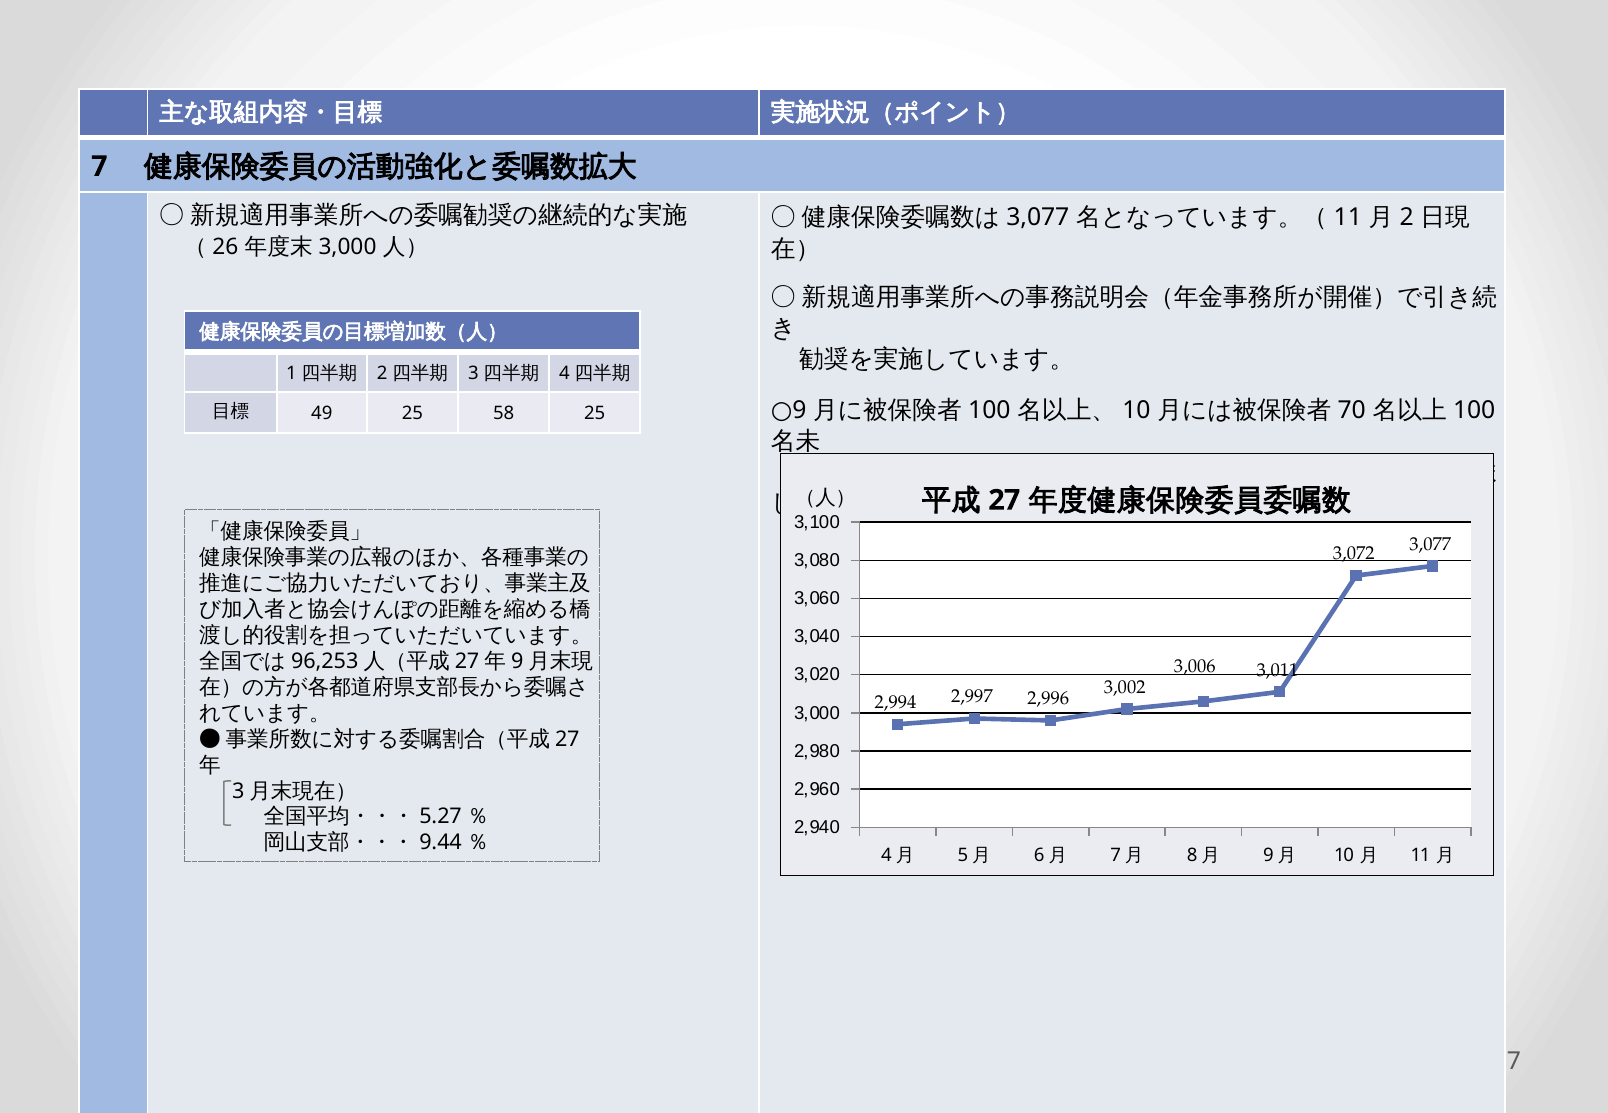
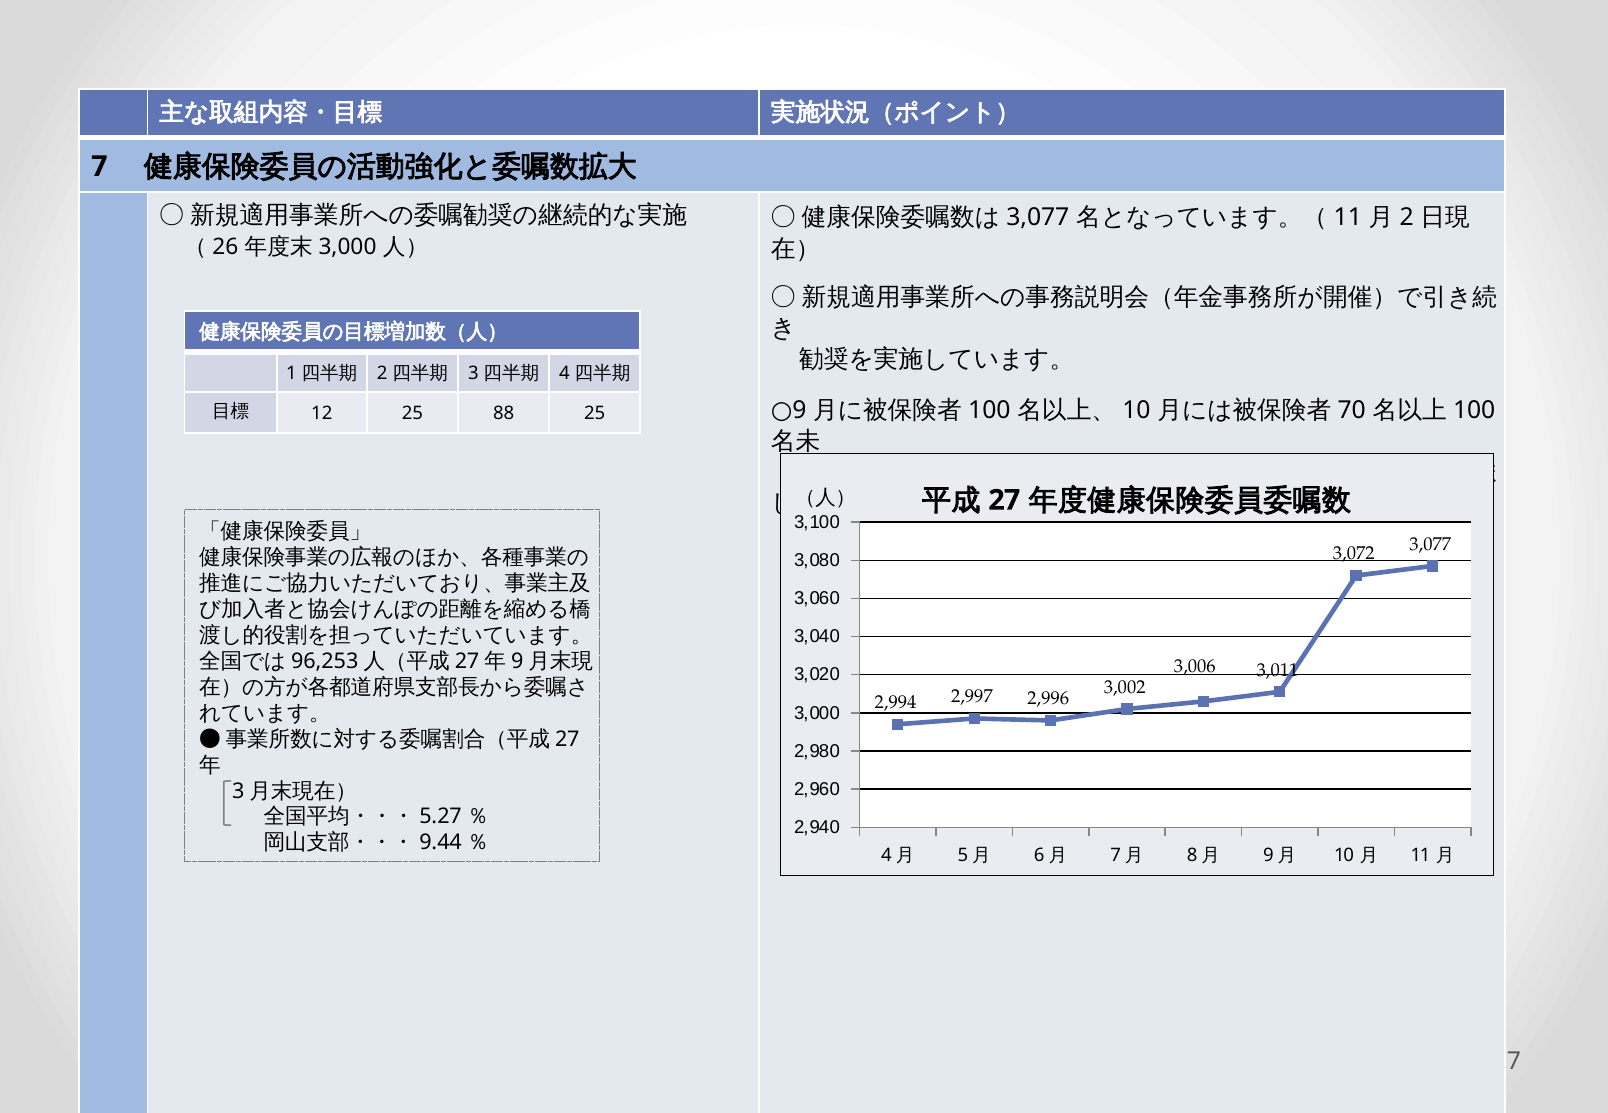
49: 49 -> 12
58: 58 -> 88
